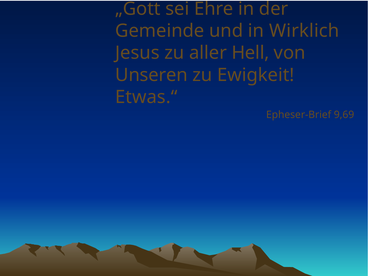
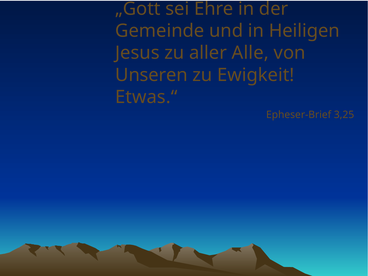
Wirklich: Wirklich -> Heiligen
Hell: Hell -> Alle
9,69: 9,69 -> 3,25
